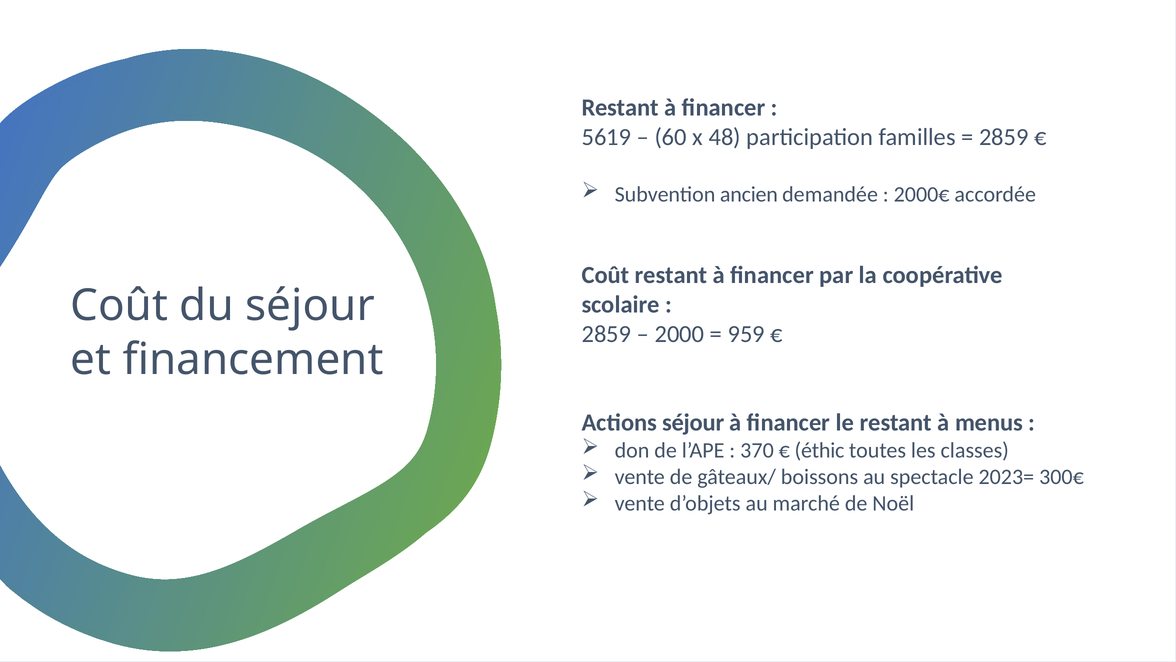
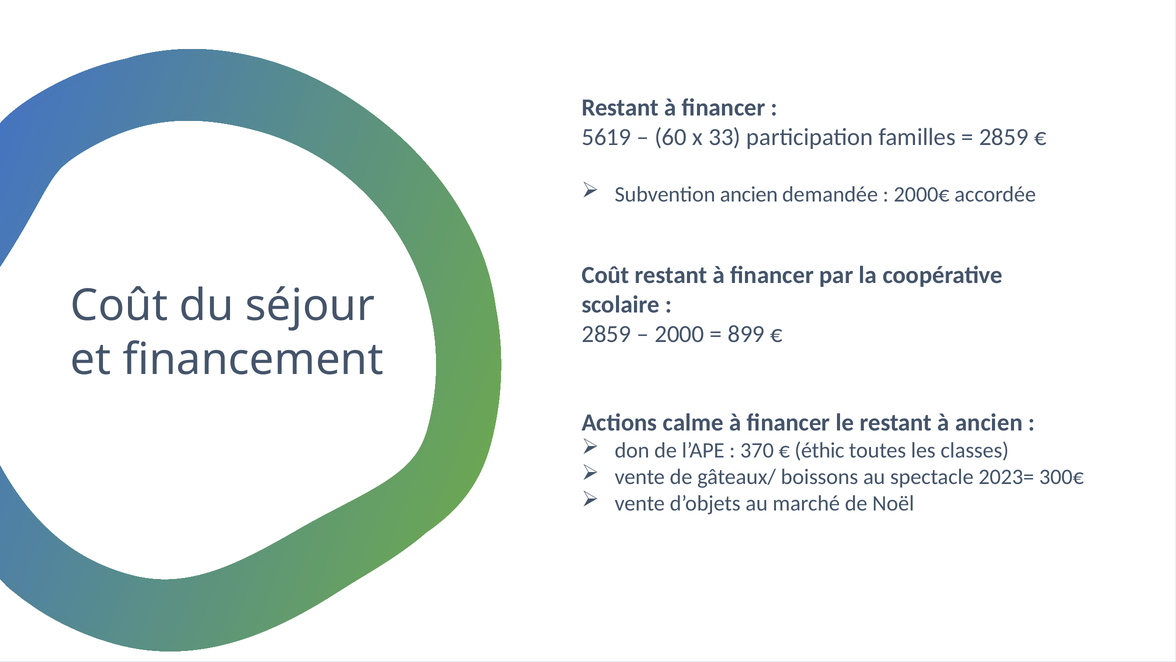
48: 48 -> 33
959: 959 -> 899
Actions séjour: séjour -> calme
à menus: menus -> ancien
